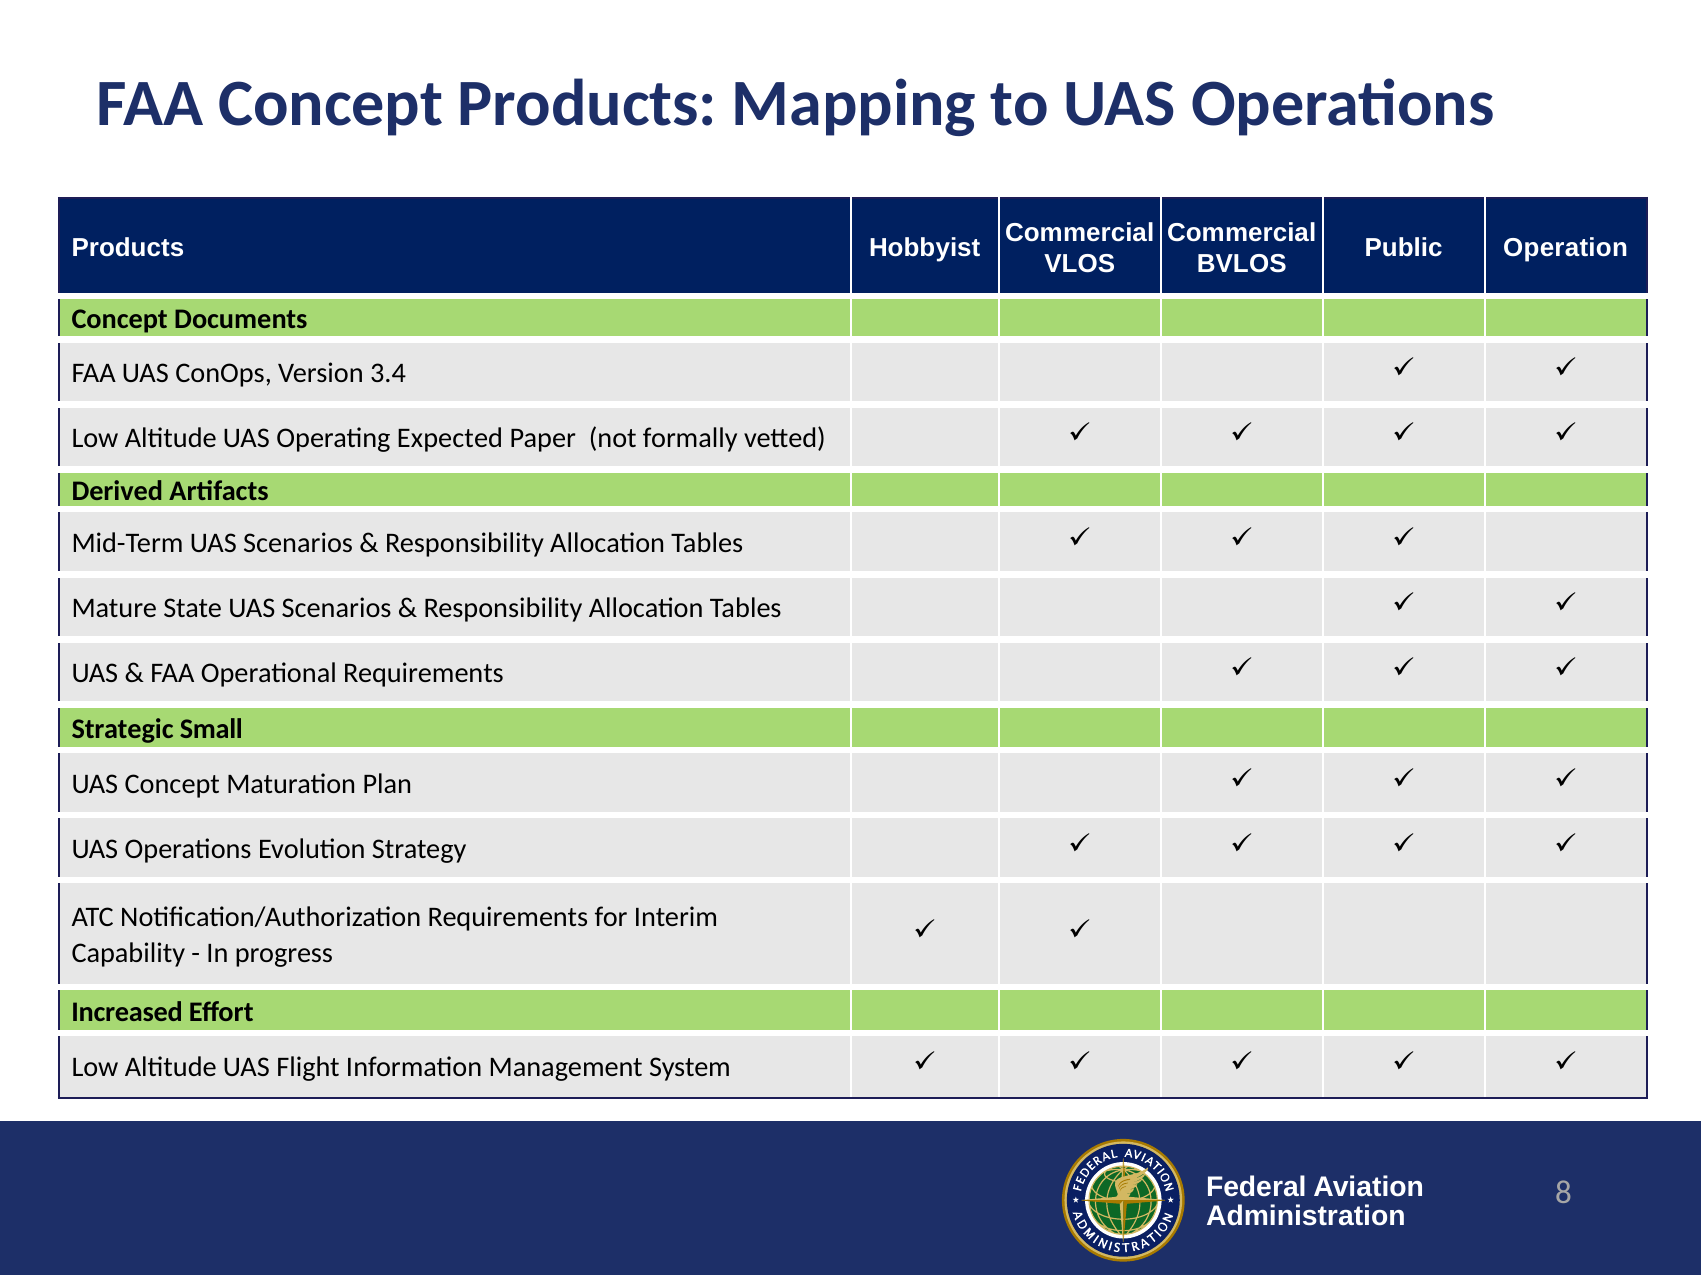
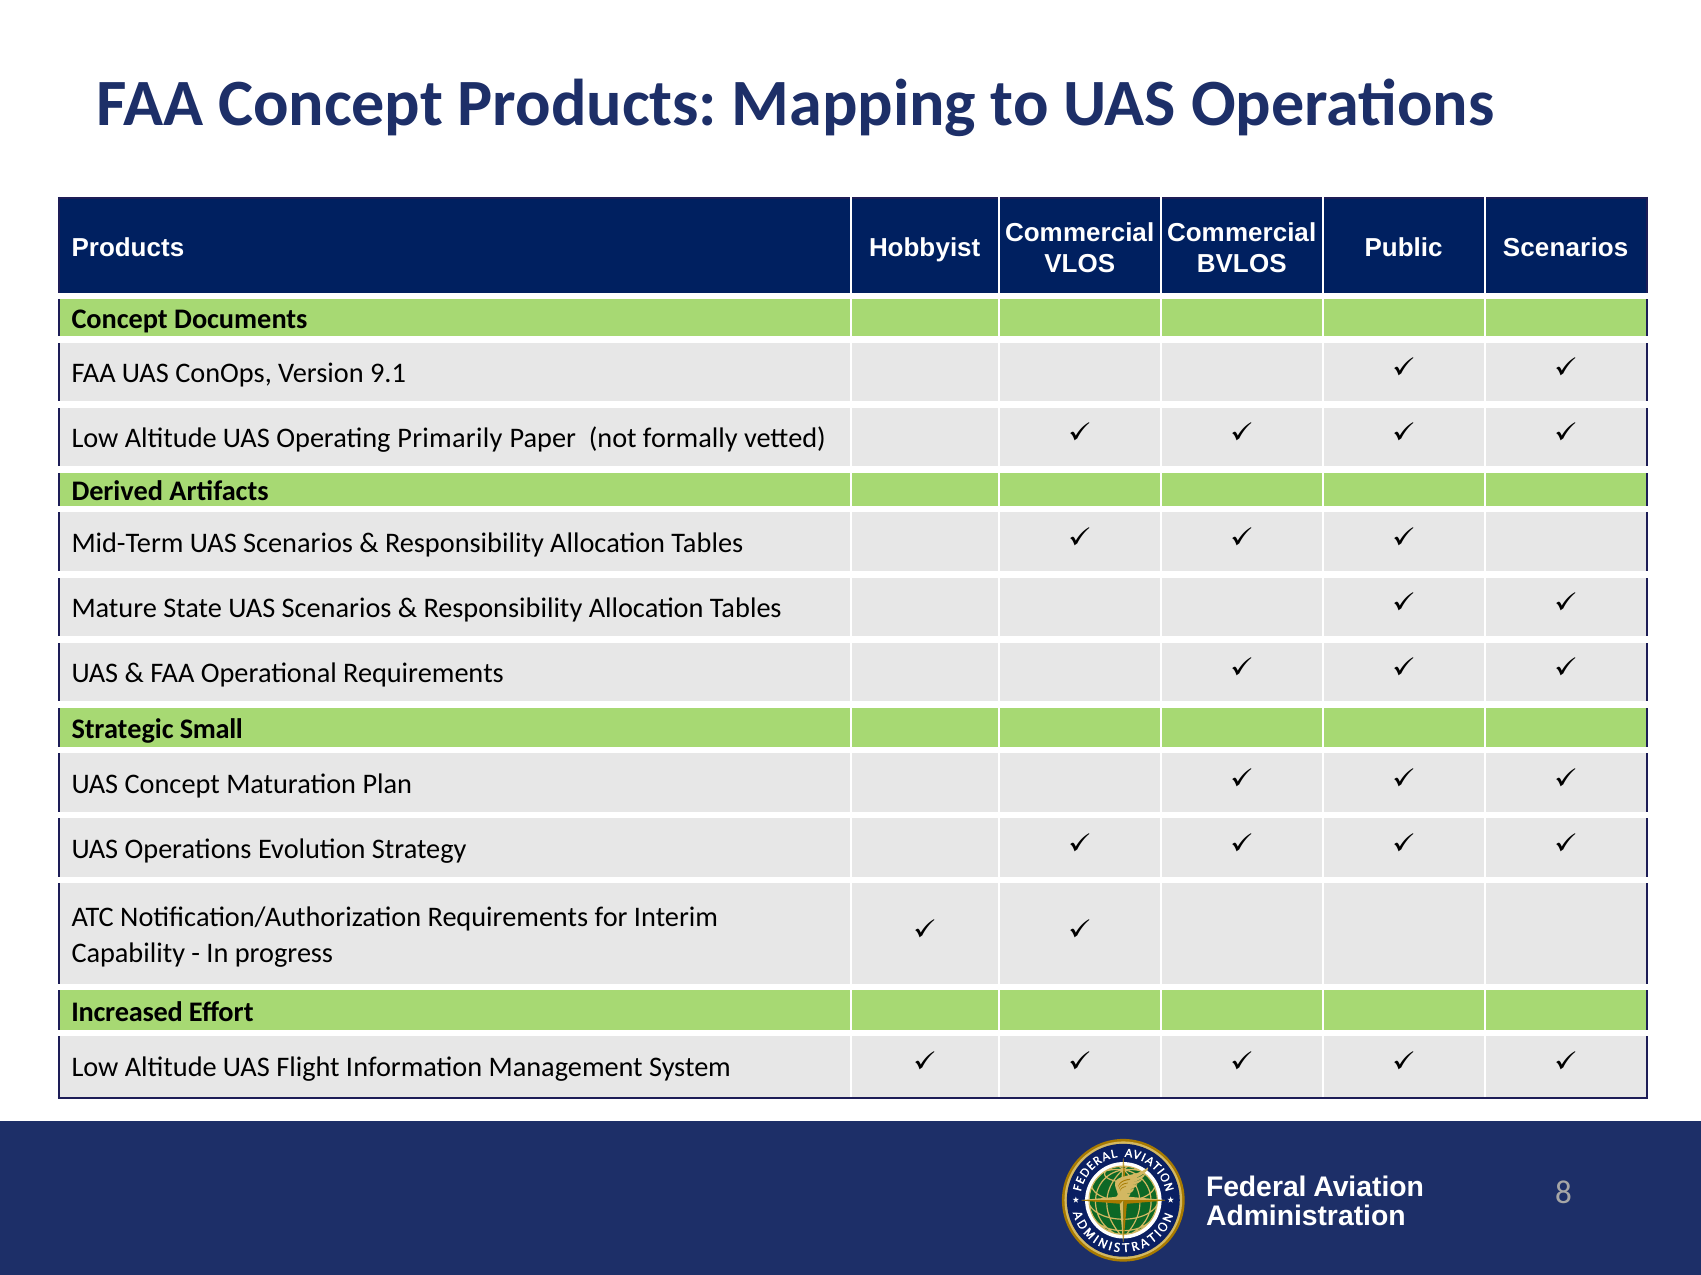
Public Operation: Operation -> Scenarios
3.4: 3.4 -> 9.1
Expected: Expected -> Primarily
